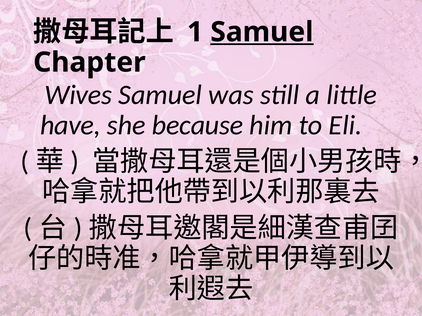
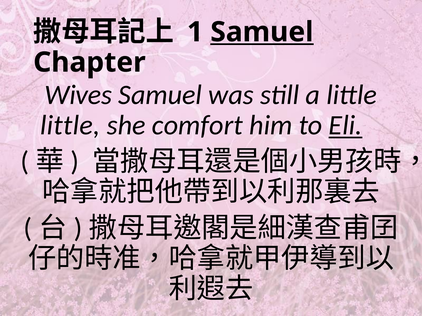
have at (70, 126): have -> little
because: because -> comfort
Eli underline: none -> present
